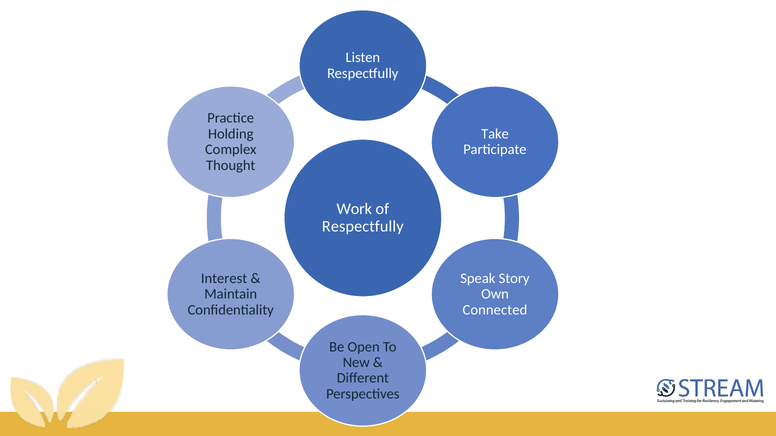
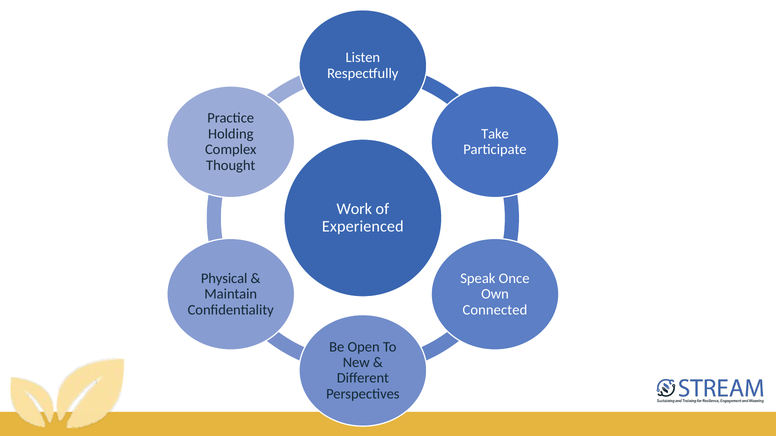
Respectfully at (363, 227): Respectfully -> Experienced
Interest: Interest -> Physical
Story: Story -> Once
